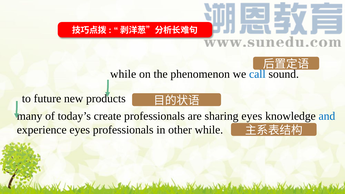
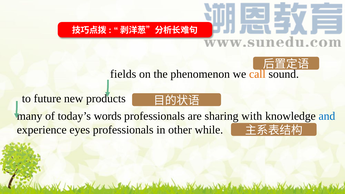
while at (123, 74): while -> fields
call colour: blue -> orange
create: create -> words
sharing eyes: eyes -> with
